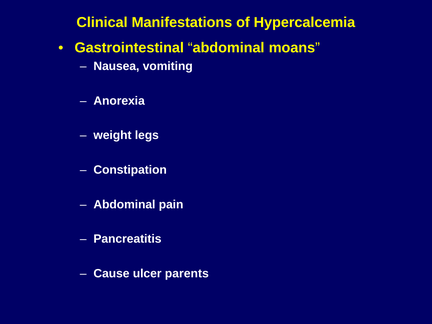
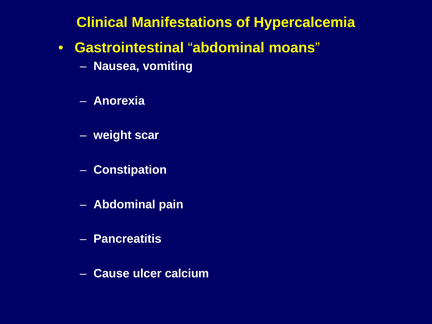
legs: legs -> scar
parents: parents -> cаlcium
